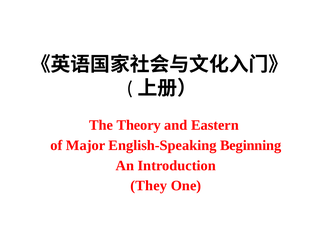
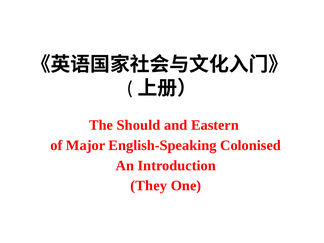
Theory: Theory -> Should
Beginning: Beginning -> Colonised
